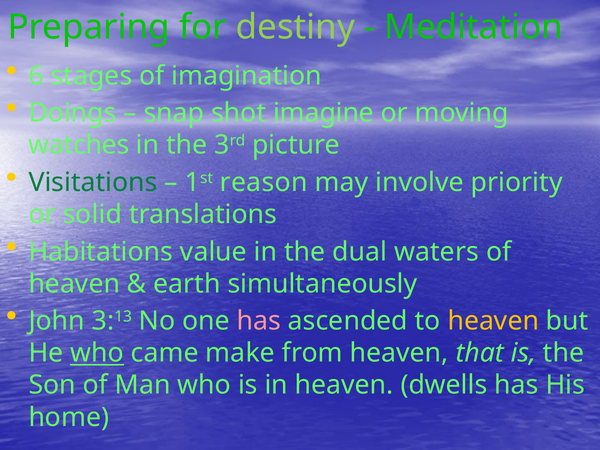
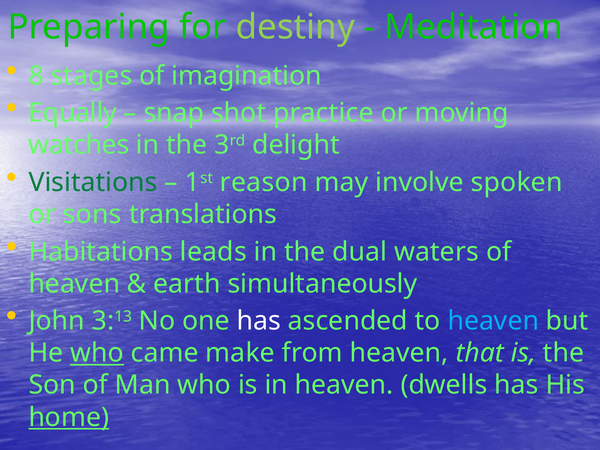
6: 6 -> 8
Doings: Doings -> Equally
imagine: imagine -> practice
picture: picture -> delight
priority: priority -> spoken
solid: solid -> sons
value: value -> leads
has at (259, 321) colour: pink -> white
heaven at (493, 321) colour: yellow -> light blue
home underline: none -> present
